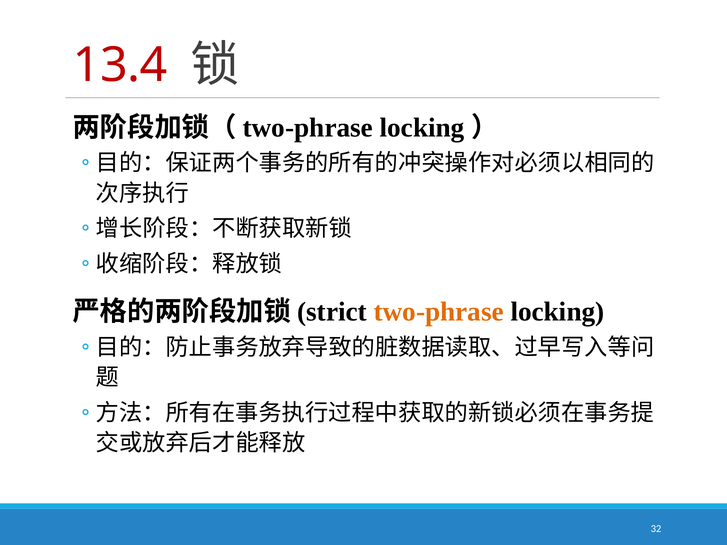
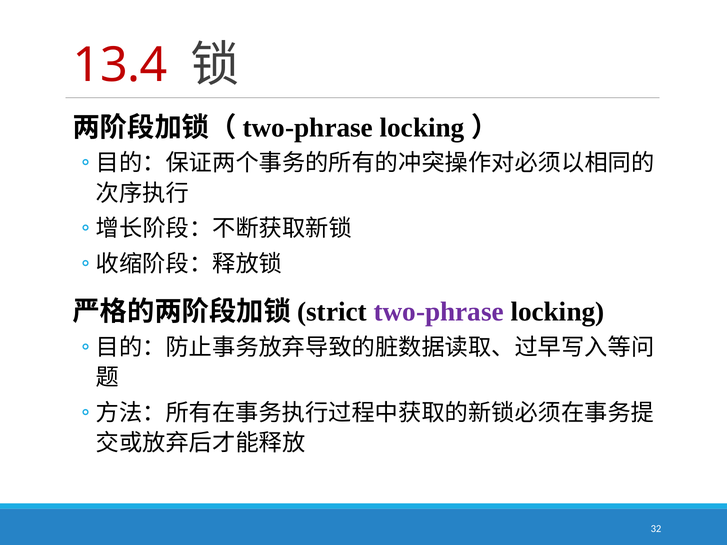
two-phrase colour: orange -> purple
